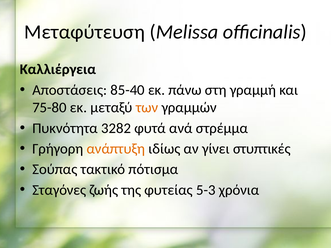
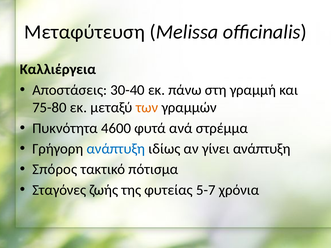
85-40: 85-40 -> 30-40
3282: 3282 -> 4600
ανάπτυξη at (116, 149) colour: orange -> blue
γίνει στυπτικές: στυπτικές -> ανάπτυξη
Σούπας: Σούπας -> Σπόρος
5-3: 5-3 -> 5-7
